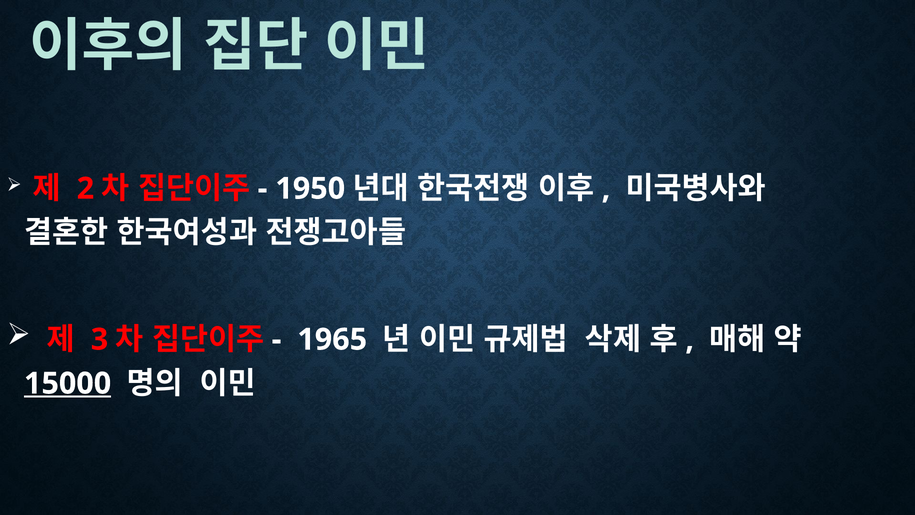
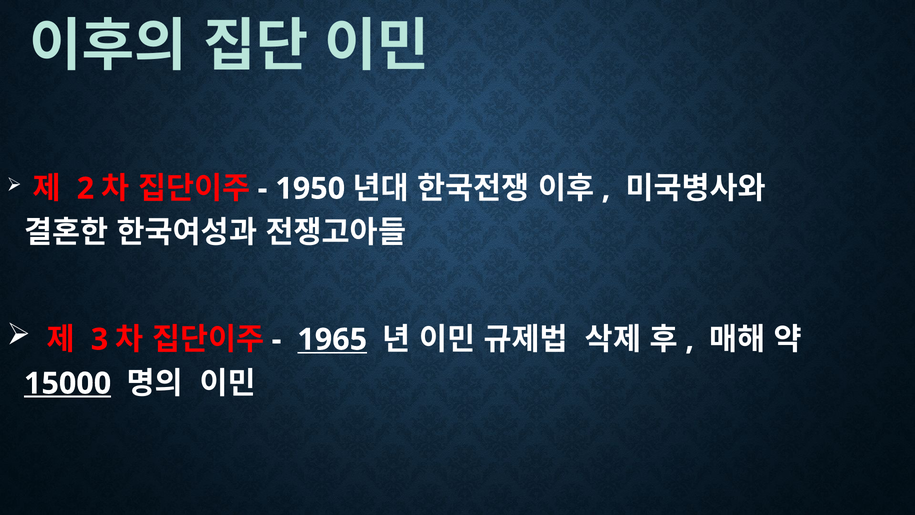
1965 underline: none -> present
